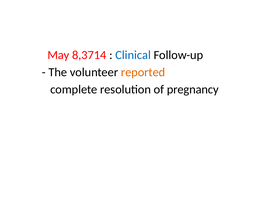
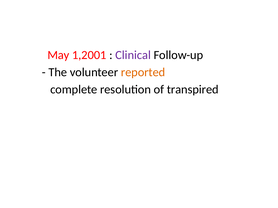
8,3714: 8,3714 -> 1,2001
Clinical colour: blue -> purple
pregnancy: pregnancy -> transpired
